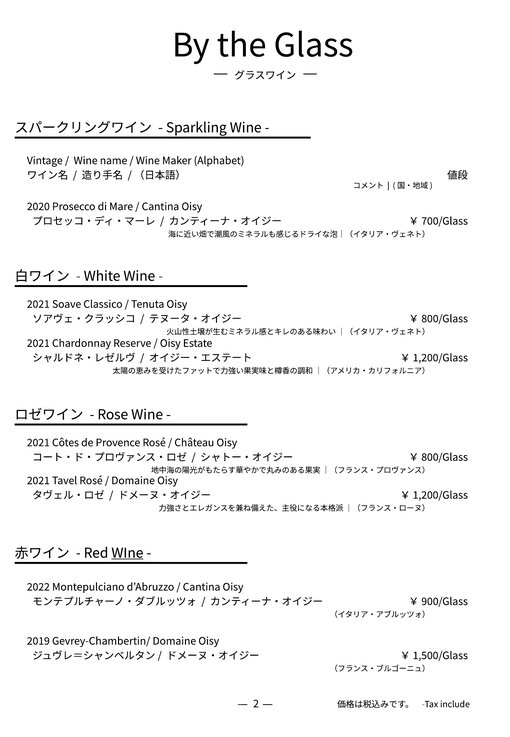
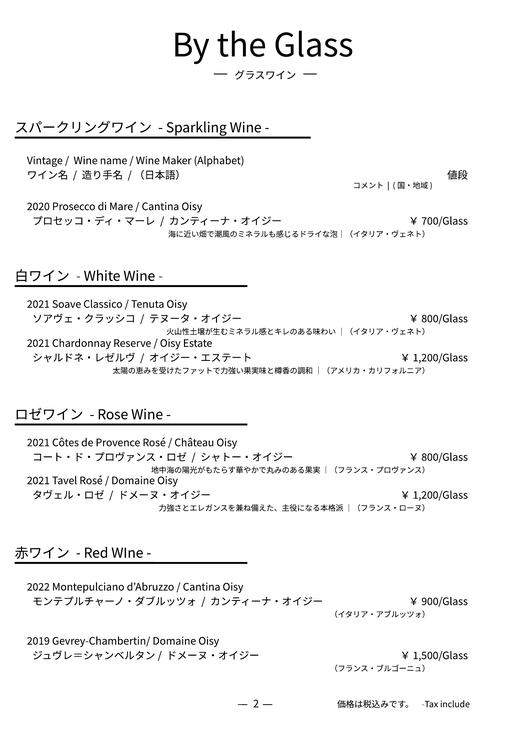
WIne at (127, 553) underline: present -> none
